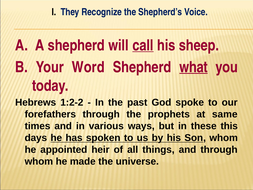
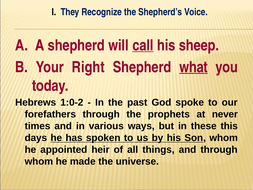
Word: Word -> Right
1:2-2: 1:2-2 -> 1:0-2
same: same -> never
